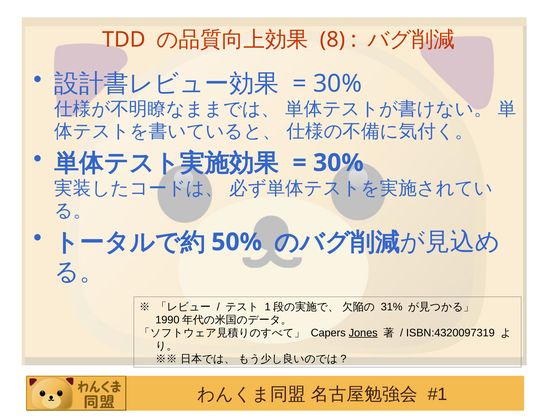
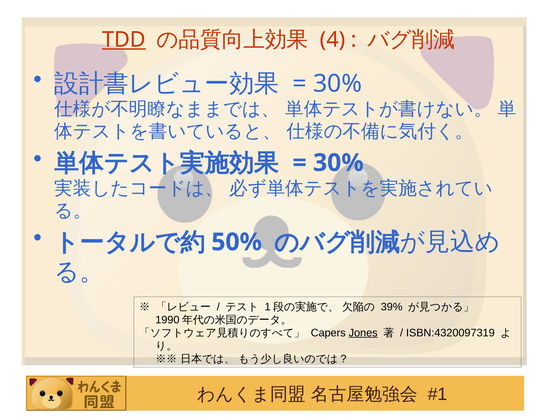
TDD underline: none -> present
8: 8 -> 4
31%: 31% -> 39%
